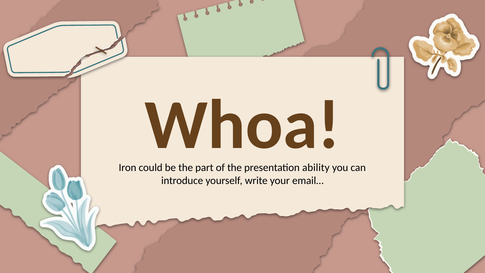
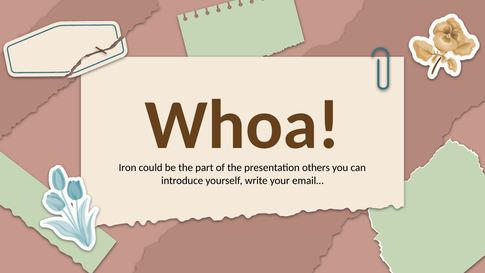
ability: ability -> others
